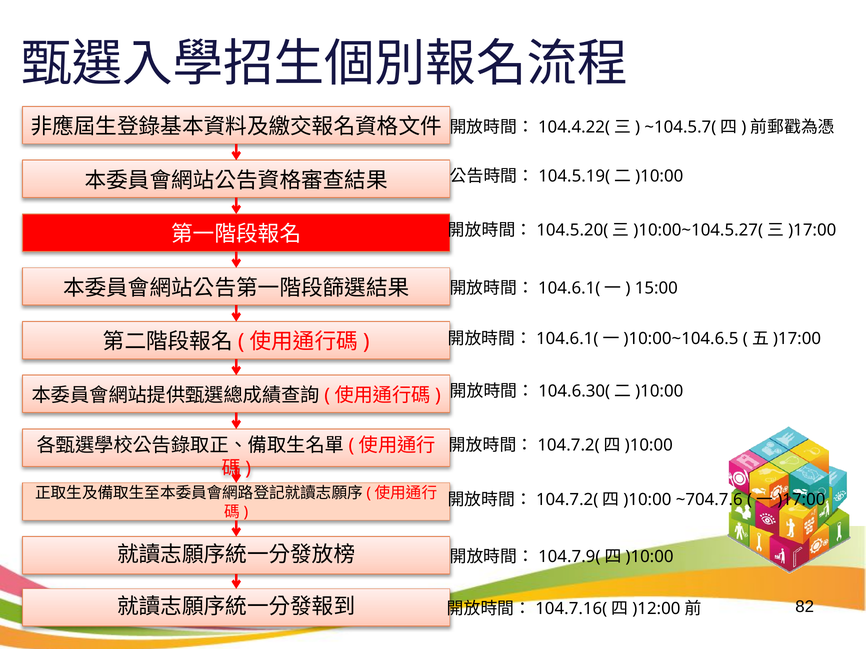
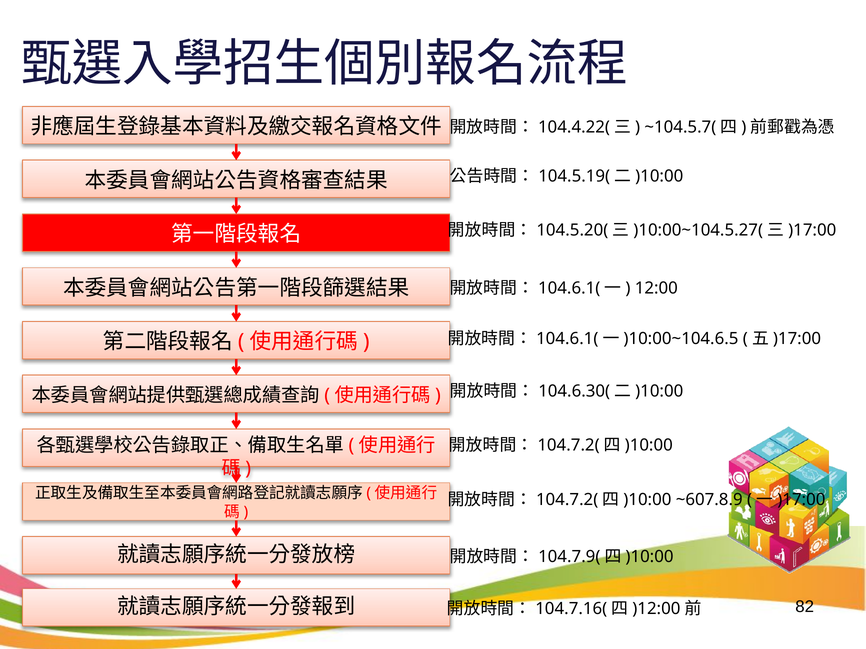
15:00: 15:00 -> 12:00
~704.7.6: ~704.7.6 -> ~607.8.9
